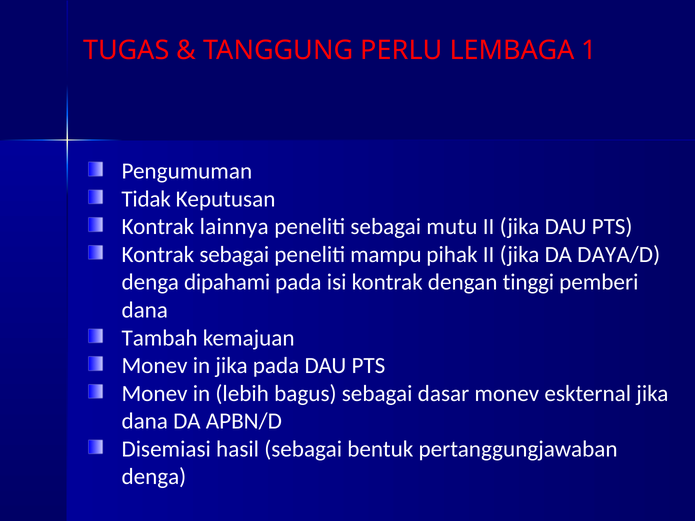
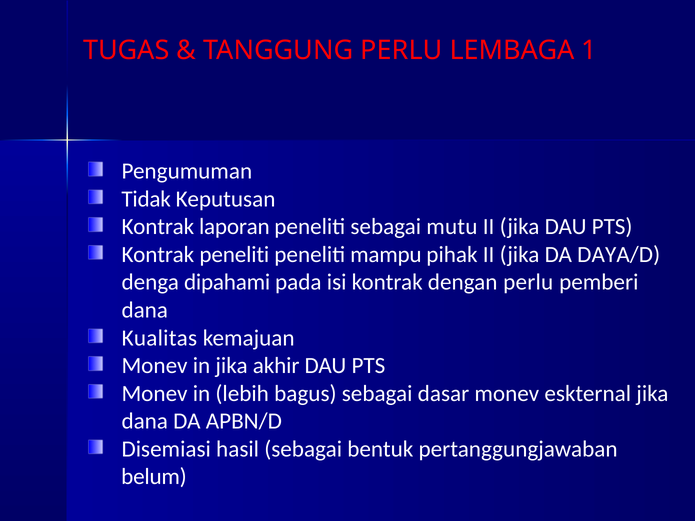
lainnya: lainnya -> laporan
Kontrak sebagai: sebagai -> peneliti
dengan tinggi: tinggi -> perlu
Tambah: Tambah -> Kualitas
jika pada: pada -> akhir
denga at (154, 477): denga -> belum
